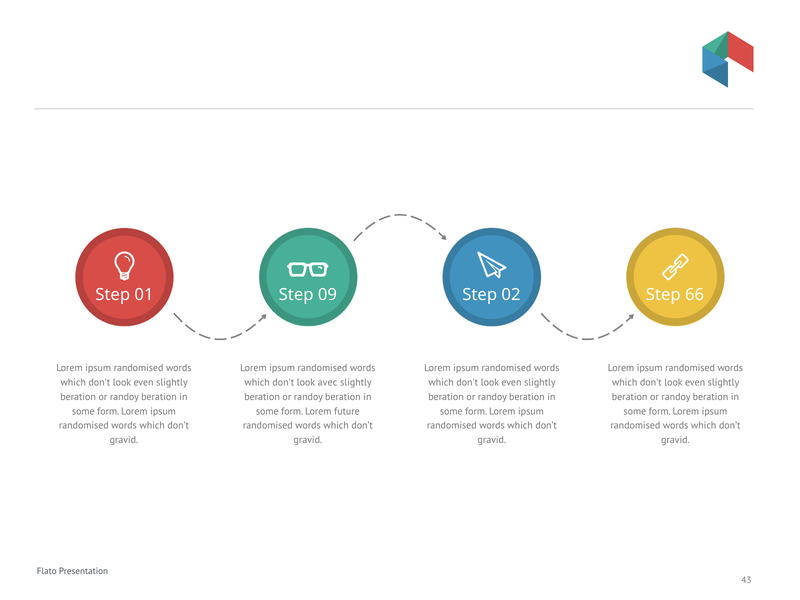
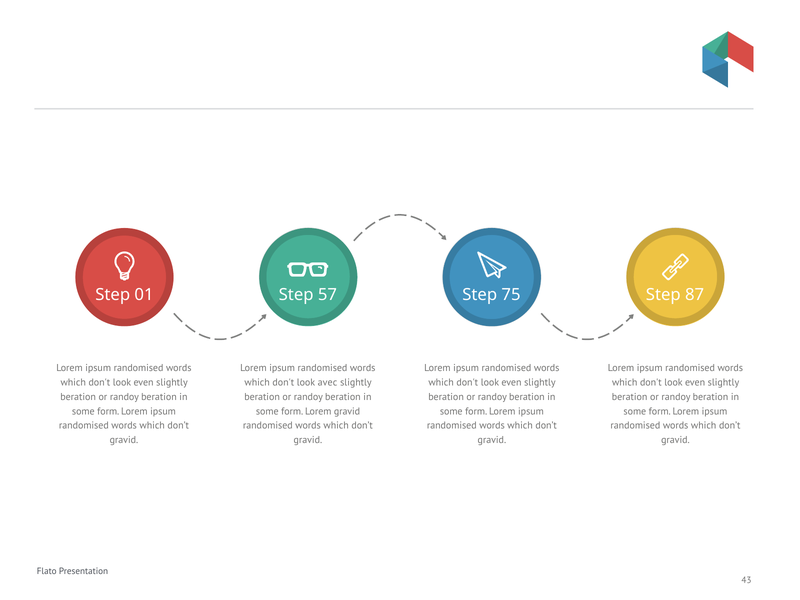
09: 09 -> 57
02: 02 -> 75
66: 66 -> 87
Lorem future: future -> gravid
